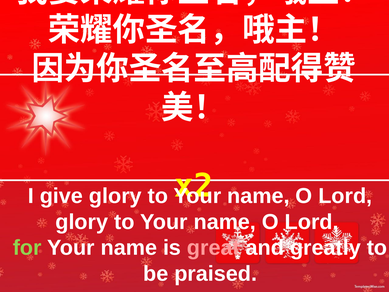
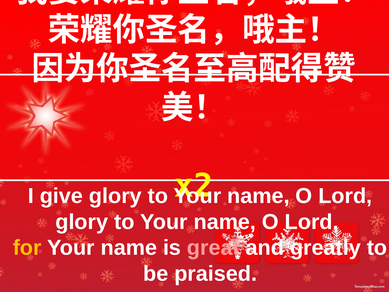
for colour: light green -> yellow
